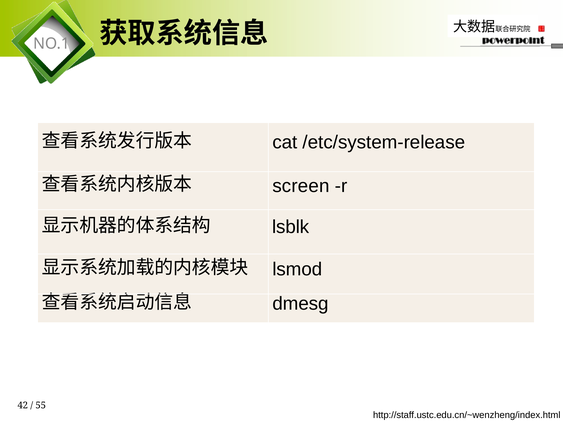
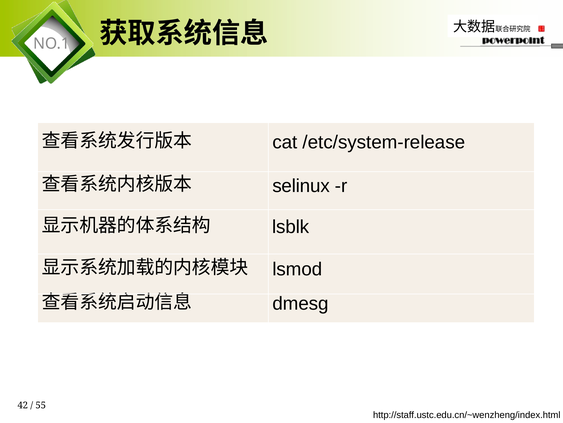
screen: screen -> selinux
